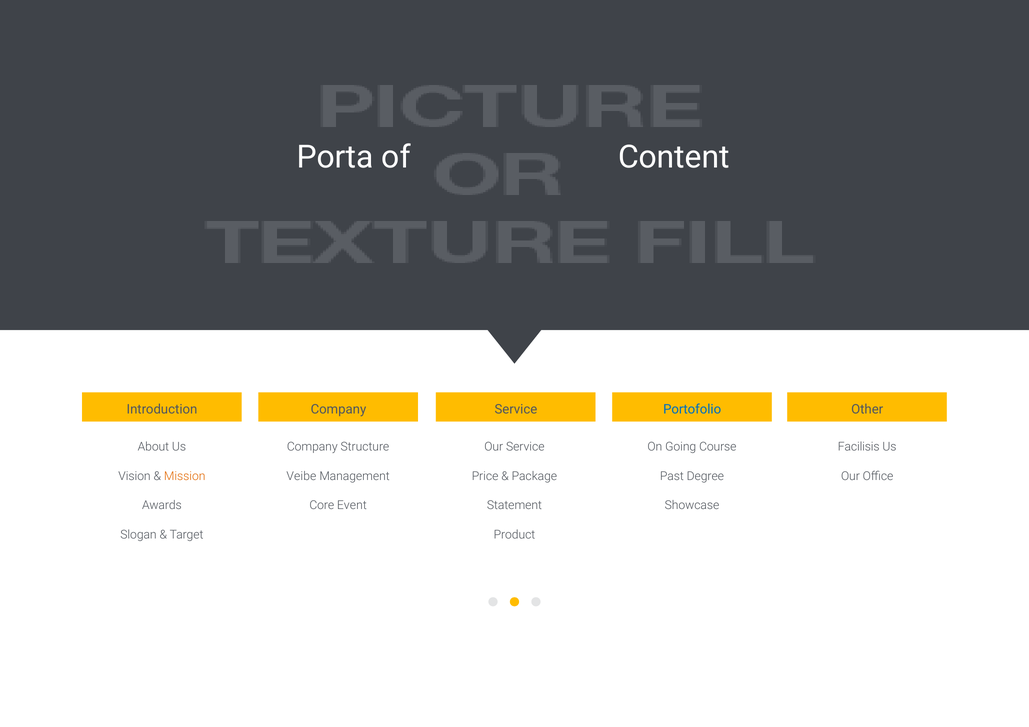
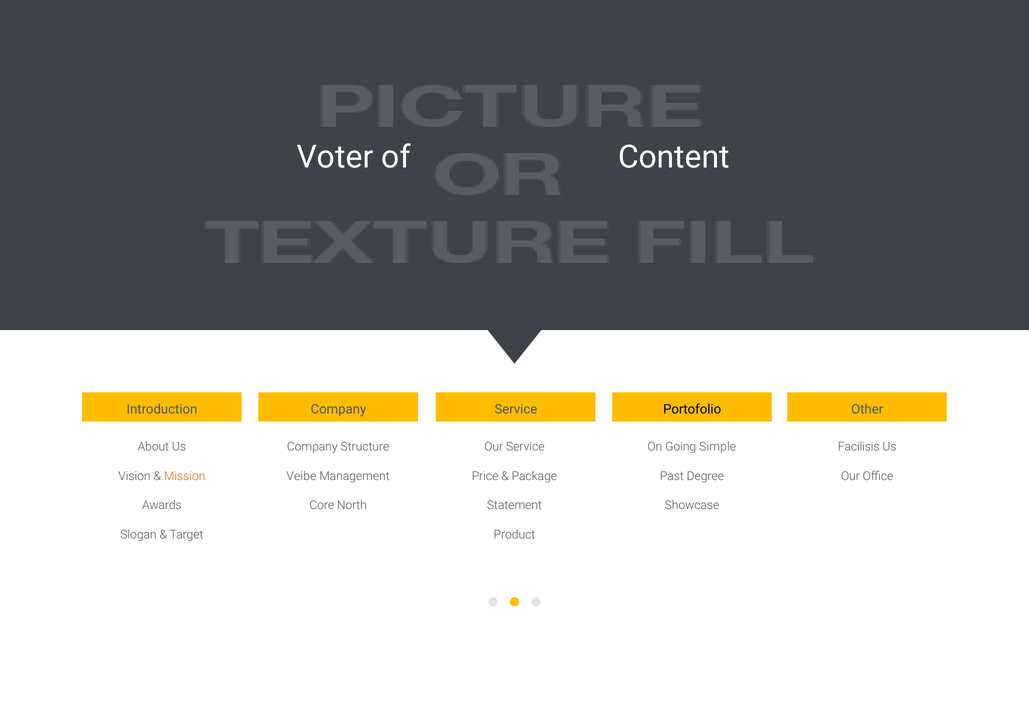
Porta: Porta -> Voter
Portofolio colour: blue -> black
Course: Course -> Simple
Event: Event -> North
